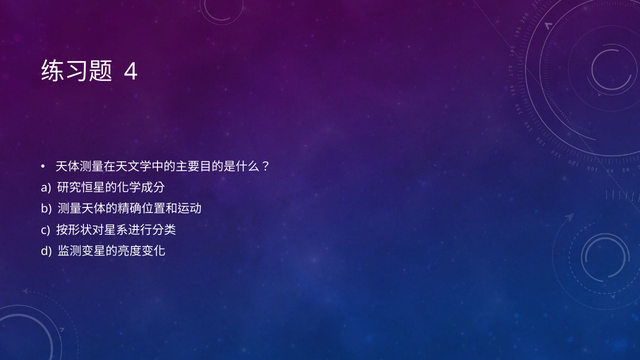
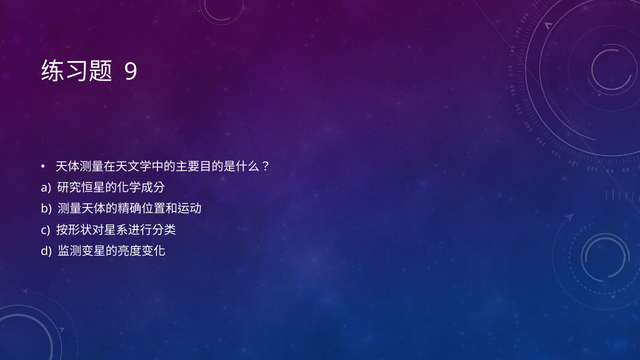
4: 4 -> 9
